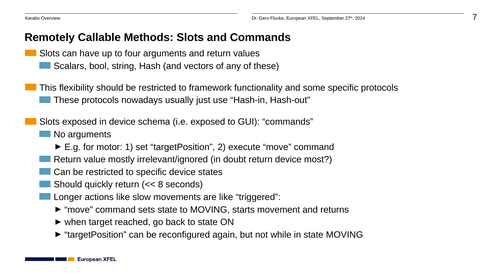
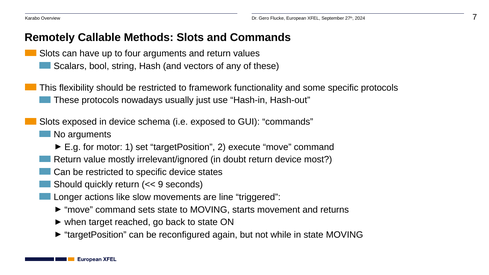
8: 8 -> 9
are like: like -> line
